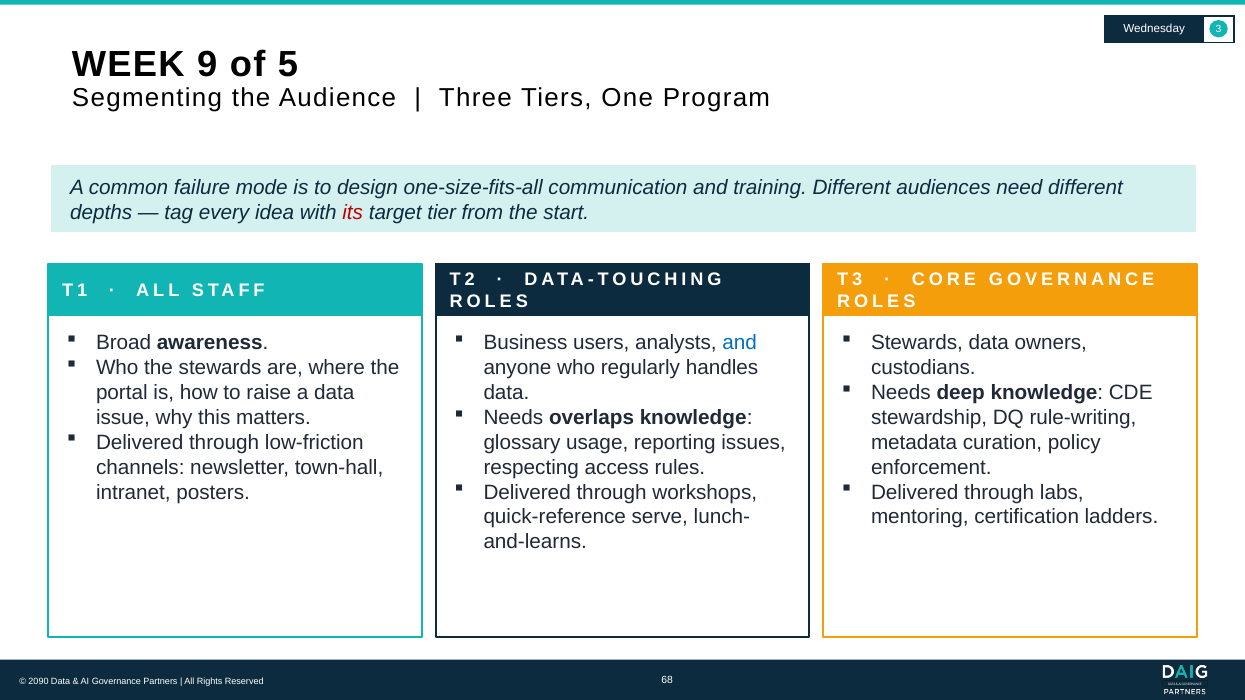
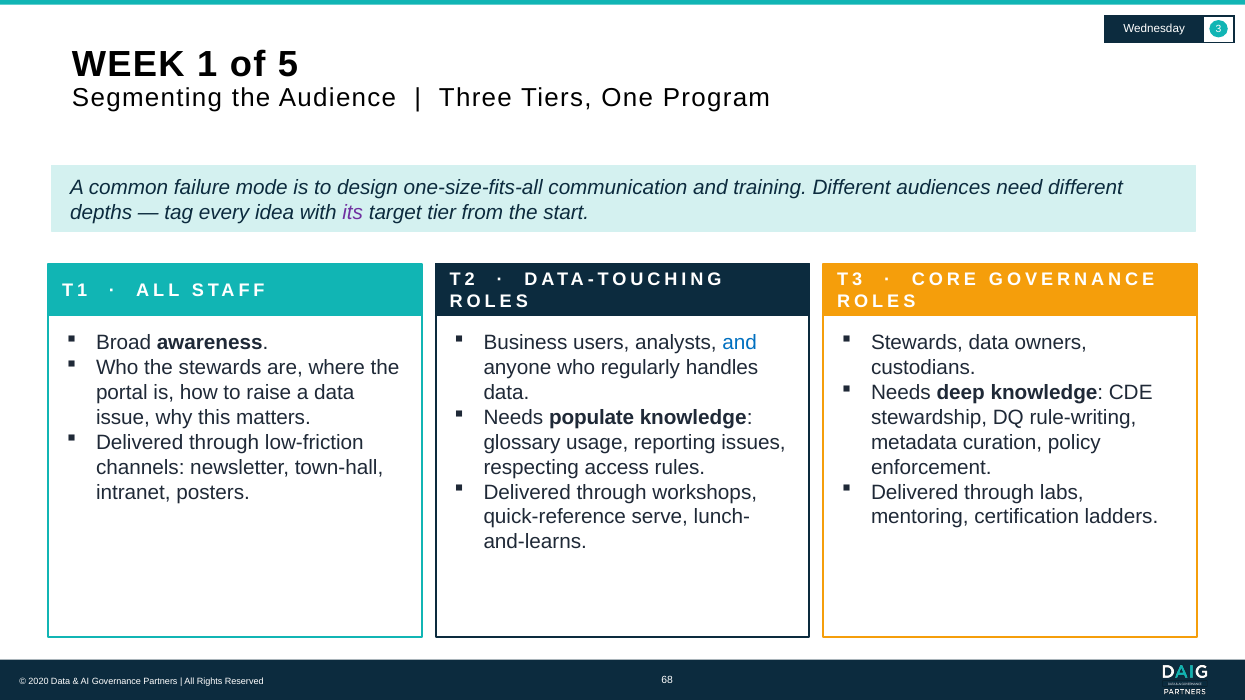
9: 9 -> 1
its colour: red -> purple
overlaps: overlaps -> populate
2090: 2090 -> 2020
